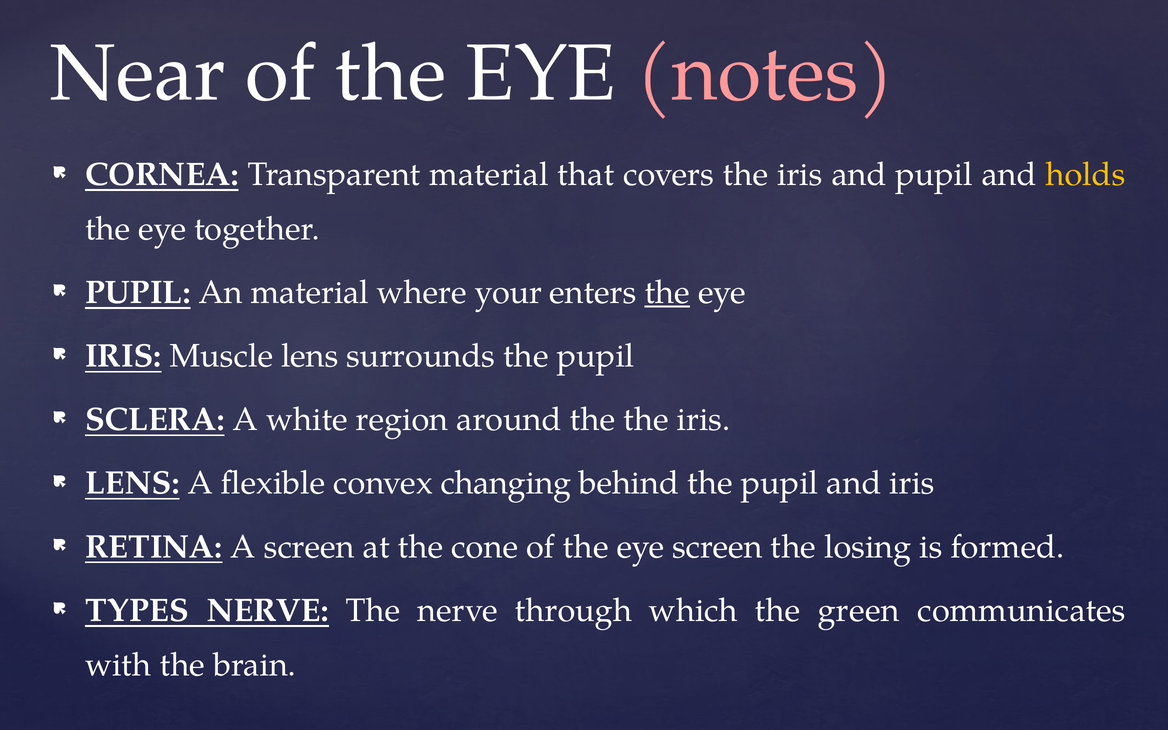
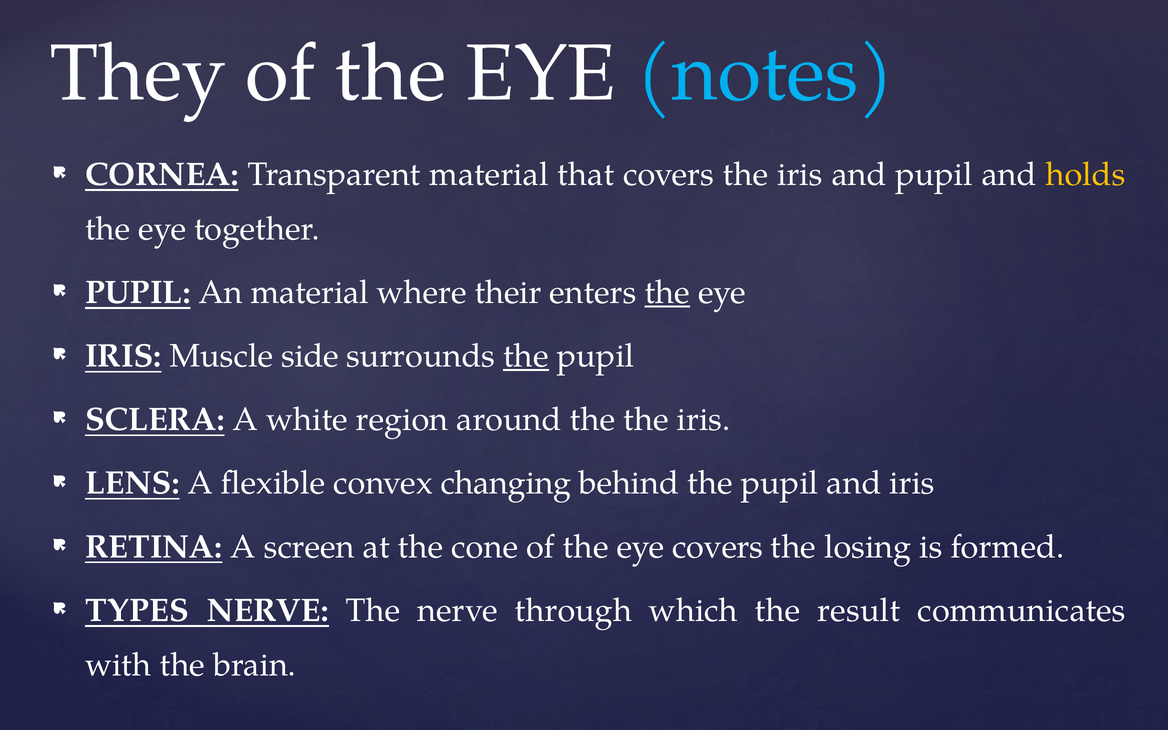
Near: Near -> They
notes colour: pink -> light blue
your: your -> their
Muscle lens: lens -> side
the at (526, 356) underline: none -> present
eye screen: screen -> covers
green: green -> result
